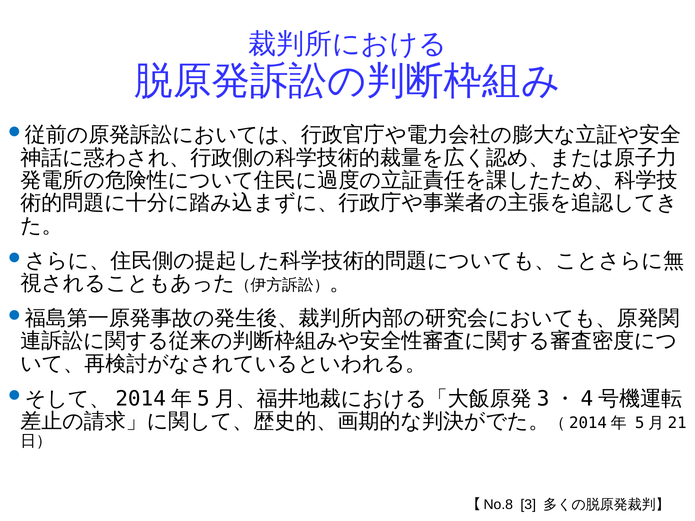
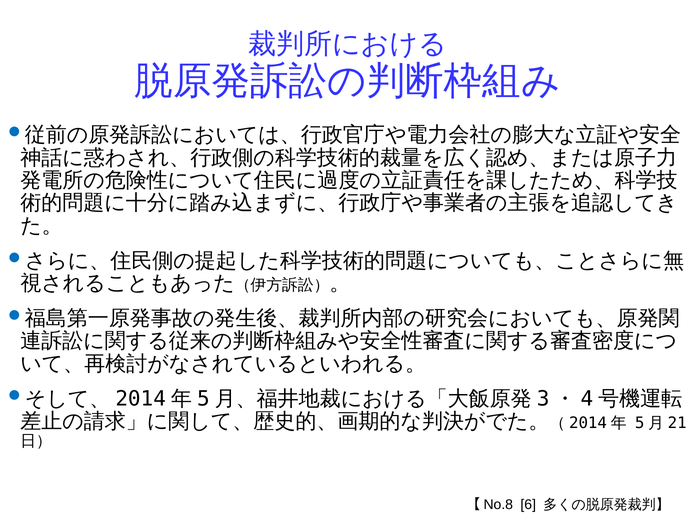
3: 3 -> 6
